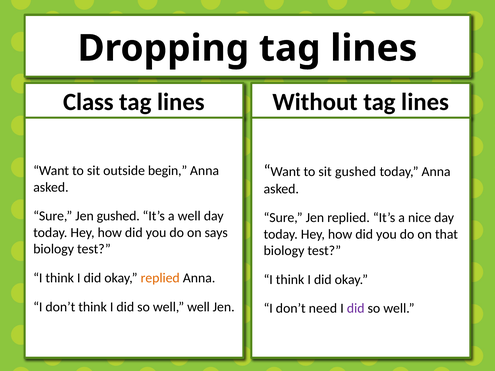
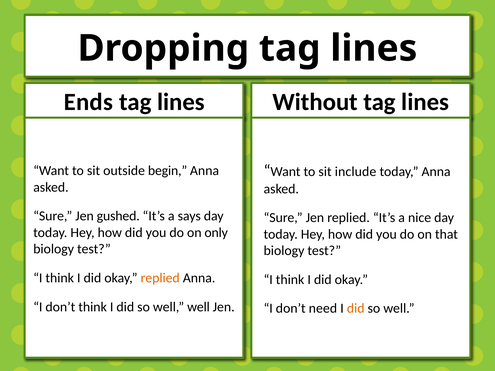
Class: Class -> Ends
sit gushed: gushed -> include
a well: well -> says
says: says -> only
did at (356, 309) colour: purple -> orange
